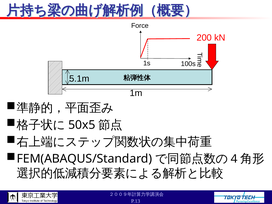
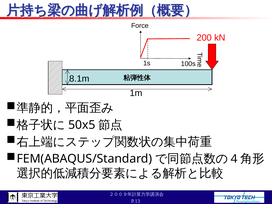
5.1m: 5.1m -> 8.1m
